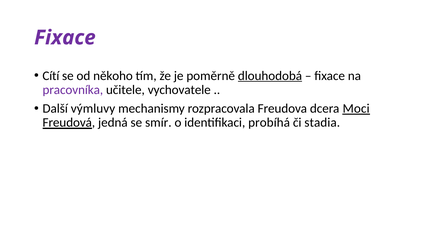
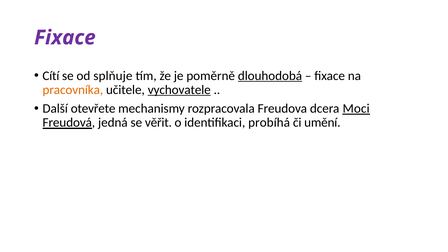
někoho: někoho -> splňuje
pracovníka colour: purple -> orange
vychovatele underline: none -> present
výmluvy: výmluvy -> otevřete
smír: smír -> věřit
stadia: stadia -> umění
